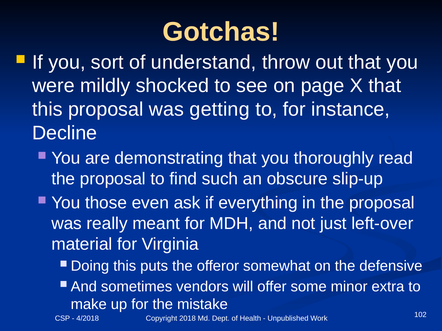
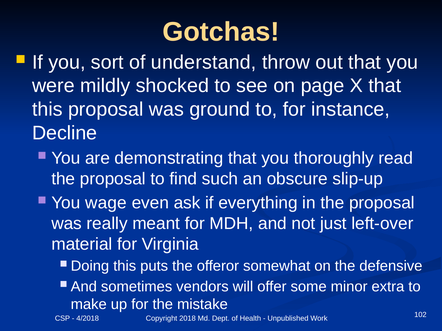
getting: getting -> ground
those: those -> wage
